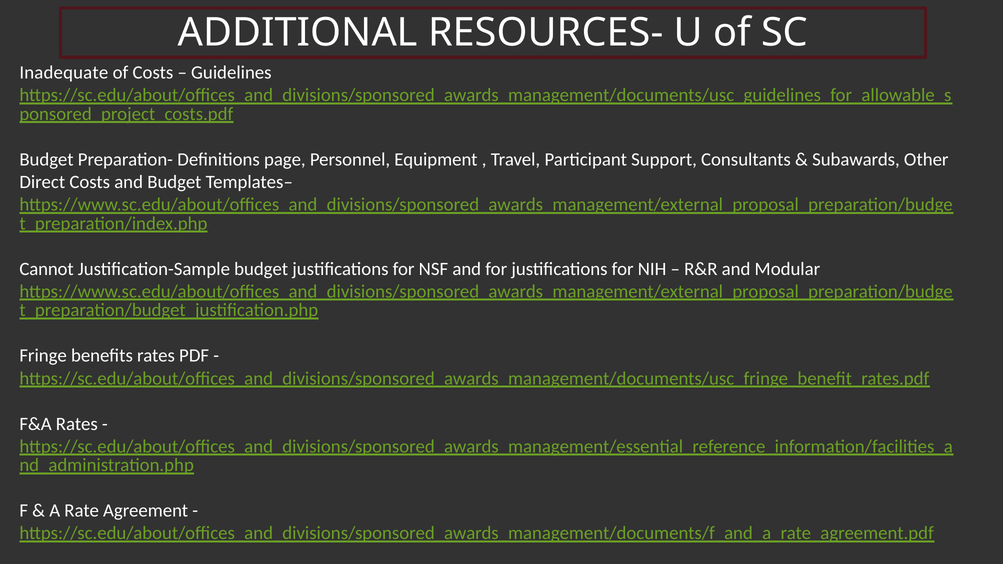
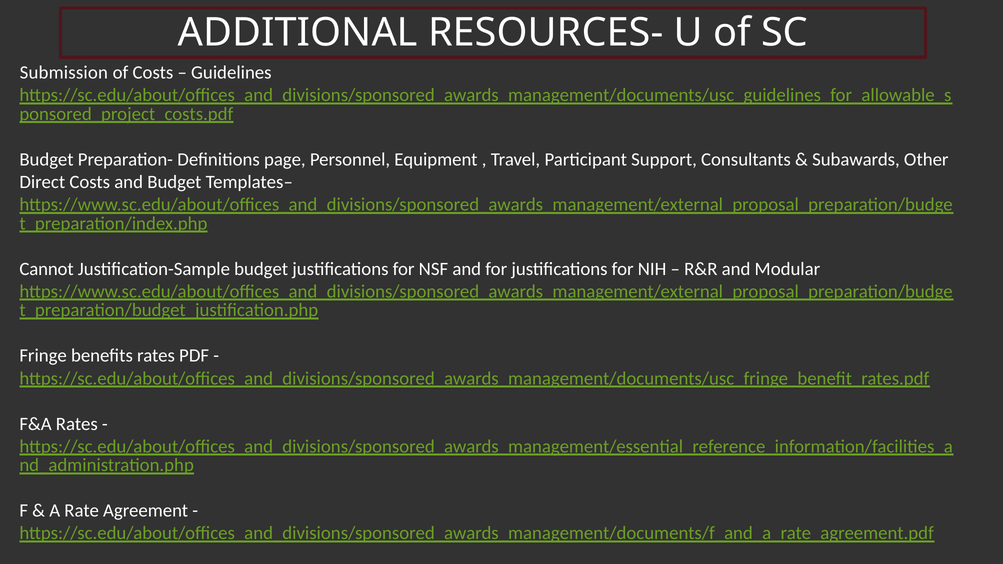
Inadequate: Inadequate -> Submission
